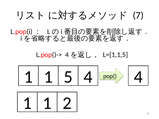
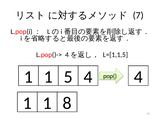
2: 2 -> 8
